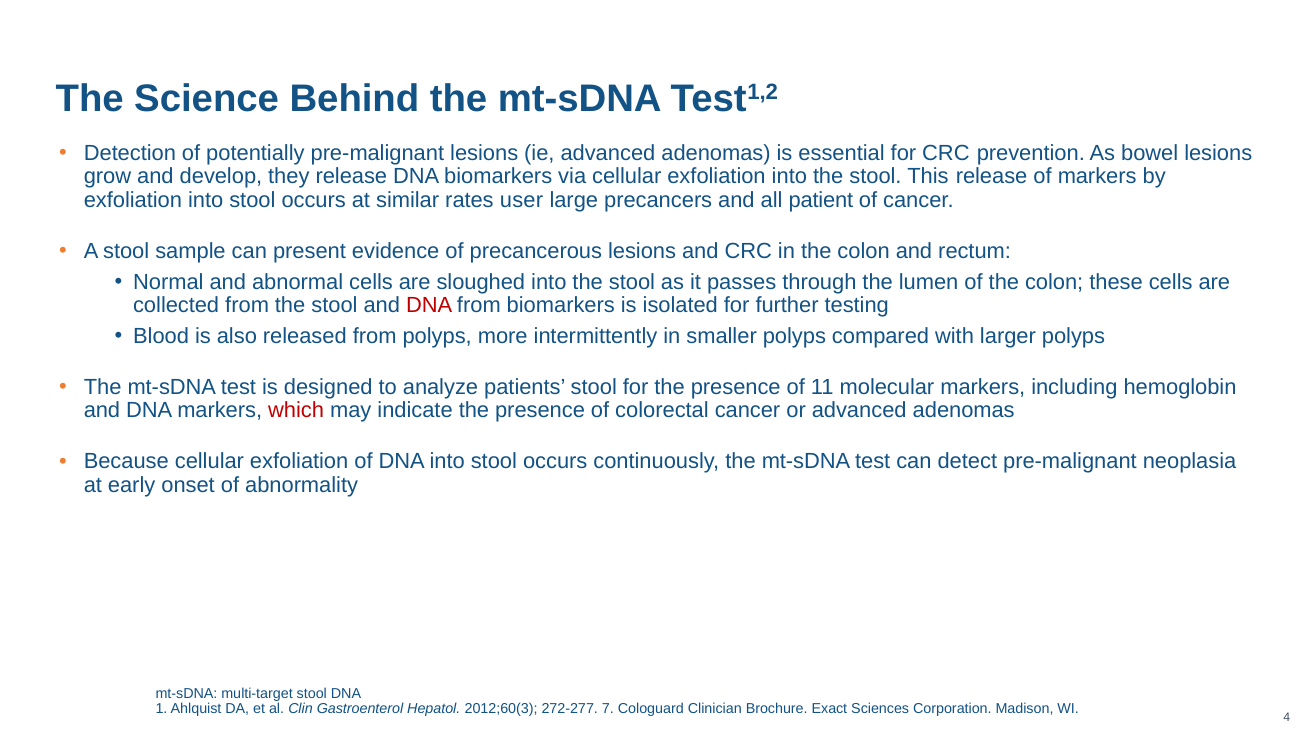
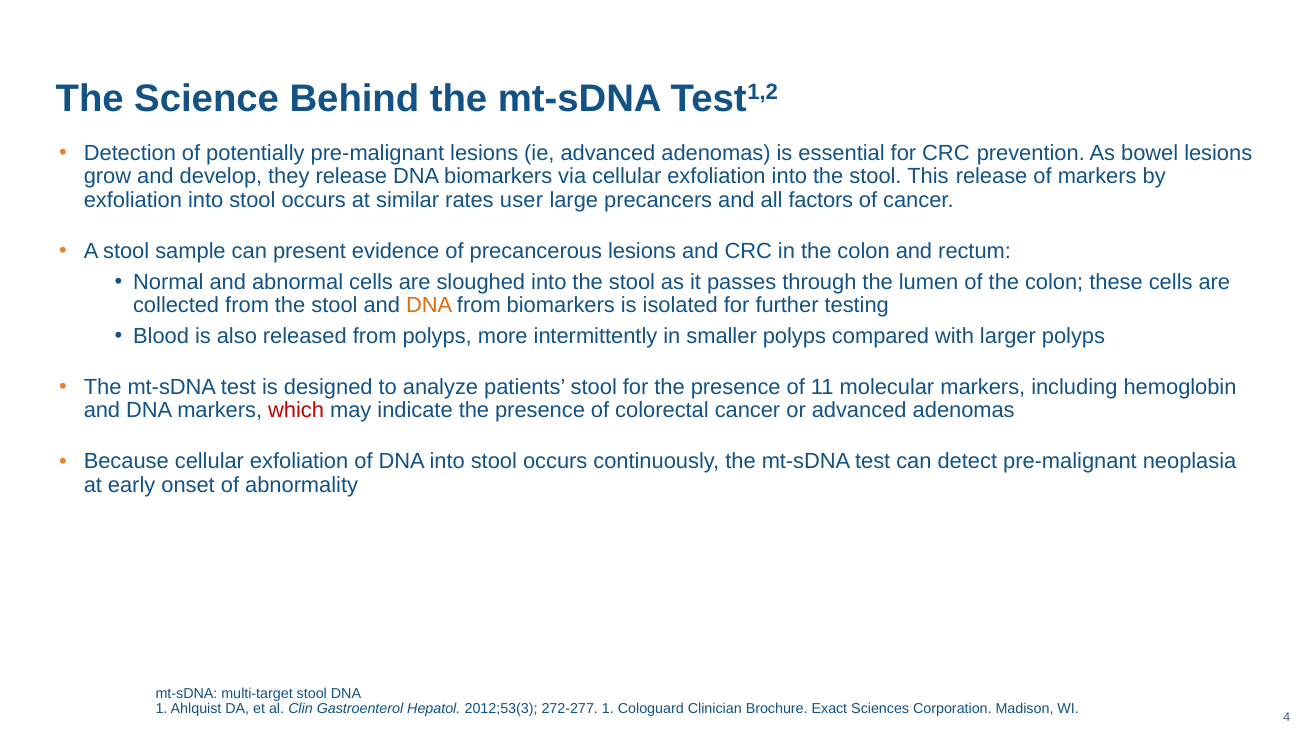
patient: patient -> factors
DNA at (429, 305) colour: red -> orange
2012;60(3: 2012;60(3 -> 2012;53(3
272-277 7: 7 -> 1
